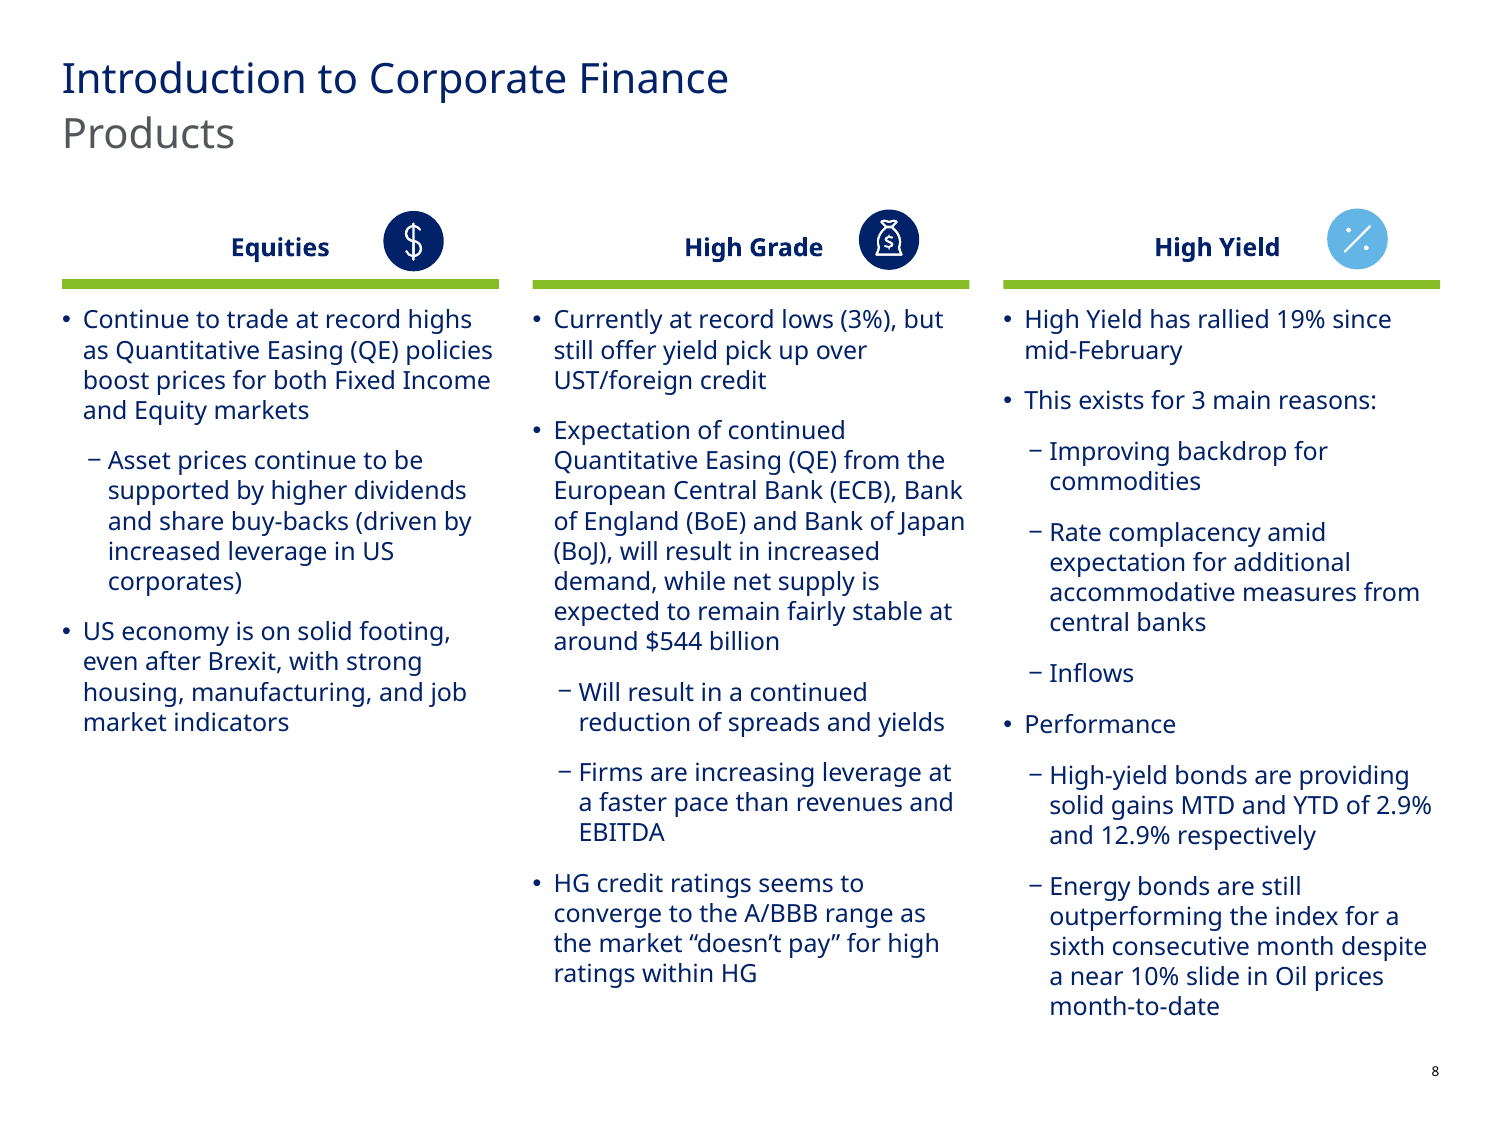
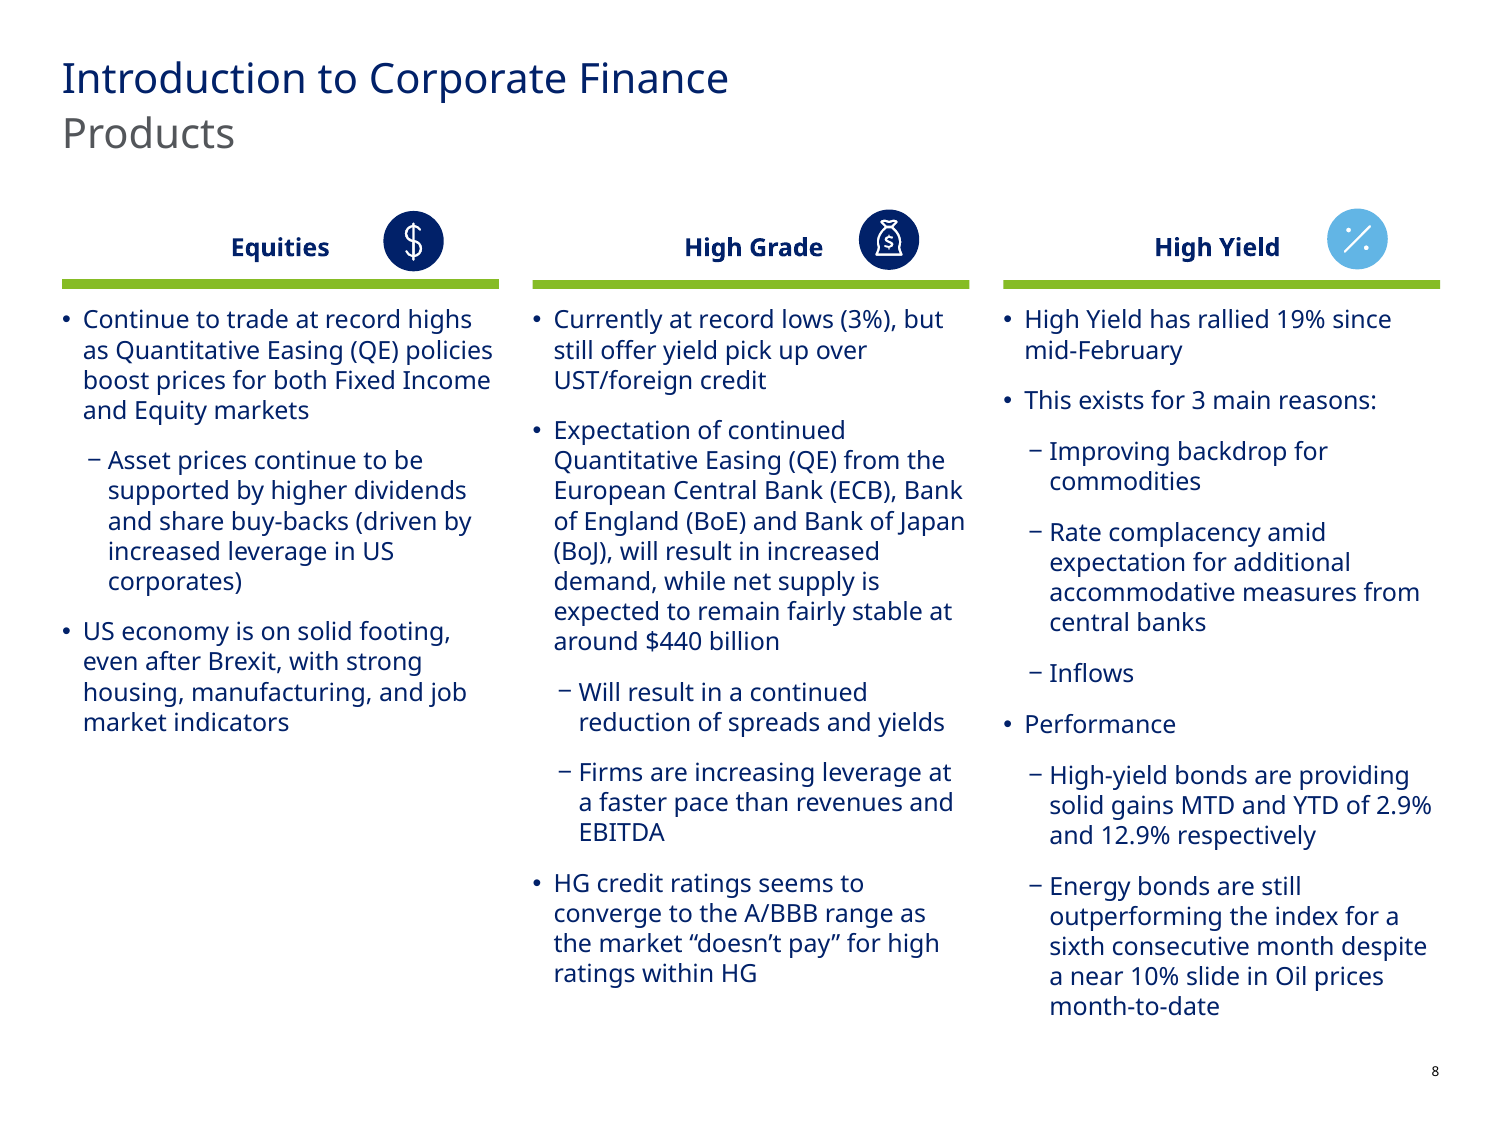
$544: $544 -> $440
